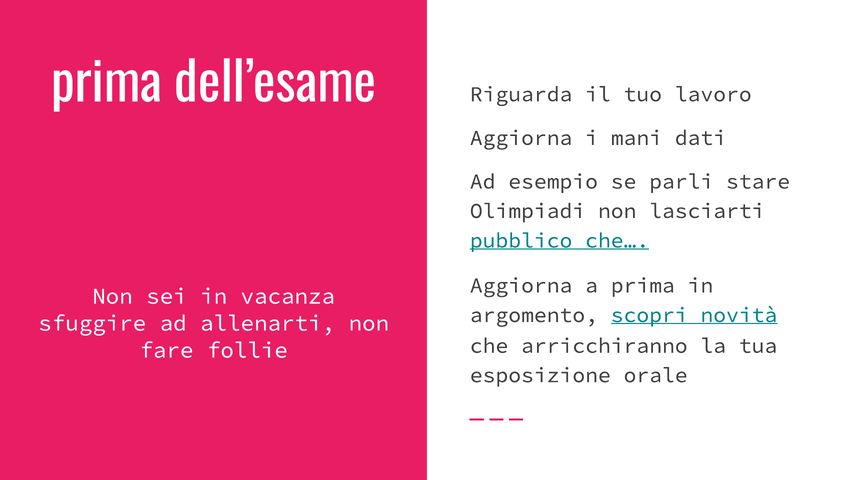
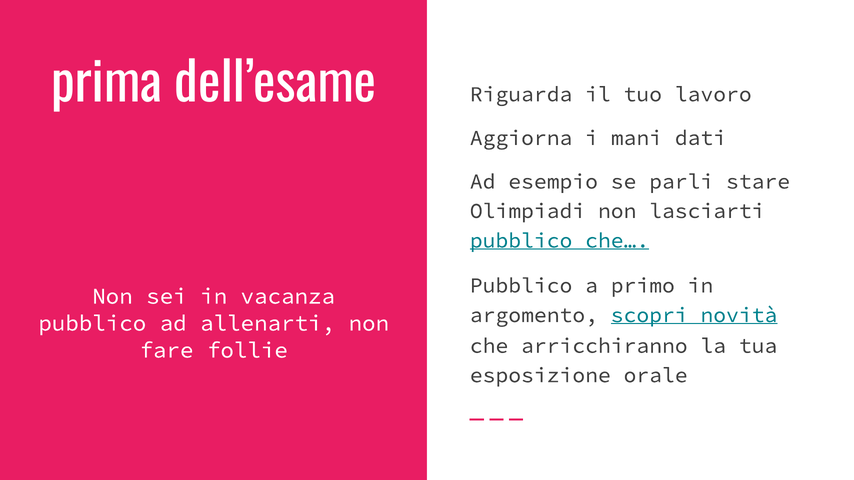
Aggiorna at (521, 286): Aggiorna -> Pubblico
a prima: prima -> primo
sfuggire at (92, 323): sfuggire -> pubblico
